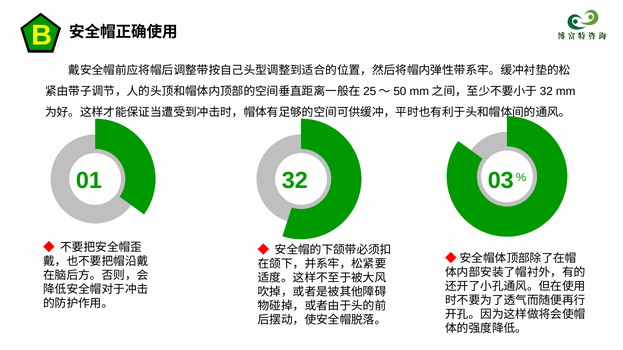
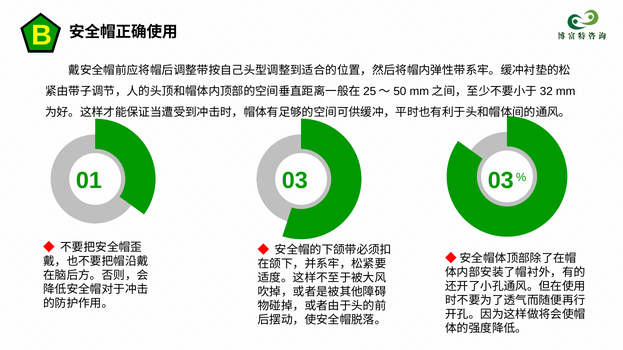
01 32: 32 -> 03
